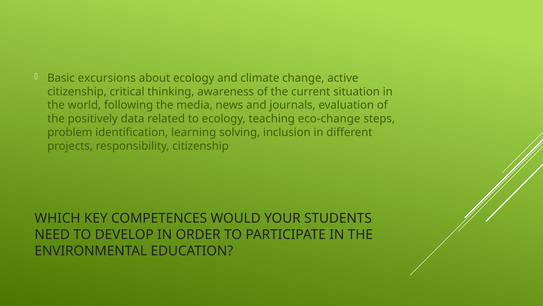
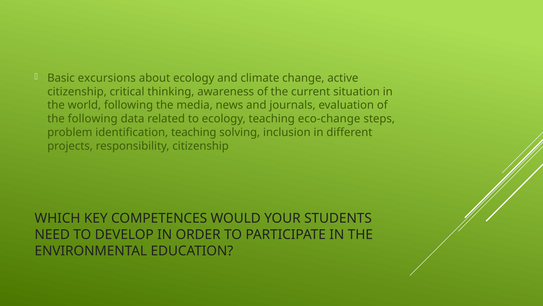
the positively: positively -> following
identification learning: learning -> teaching
